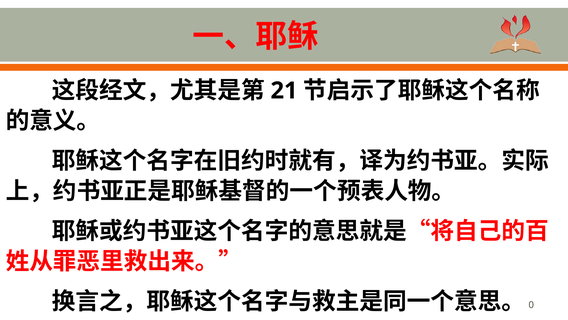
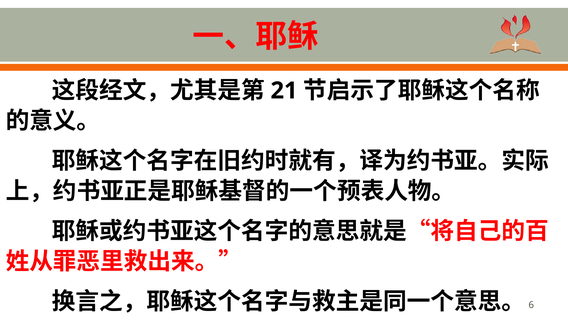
0: 0 -> 6
